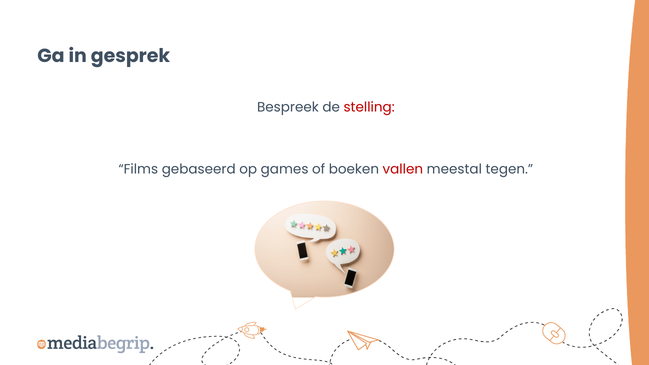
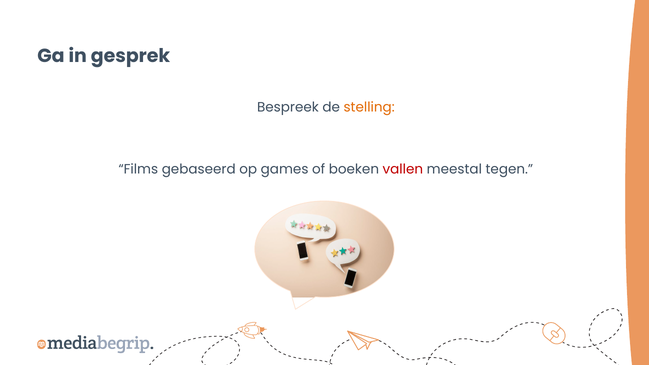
stelling colour: red -> orange
